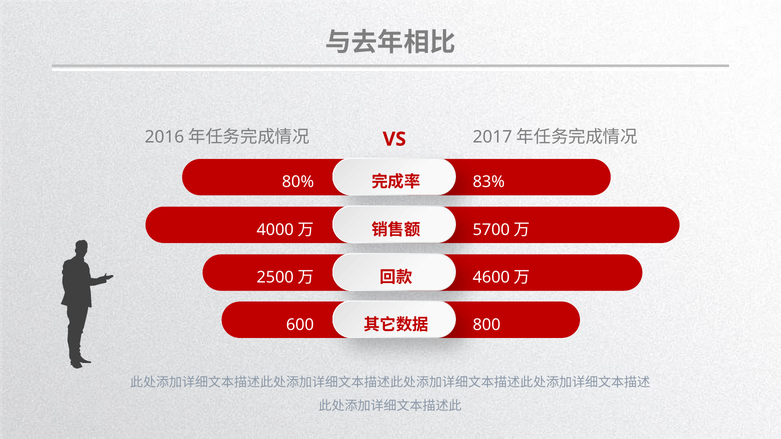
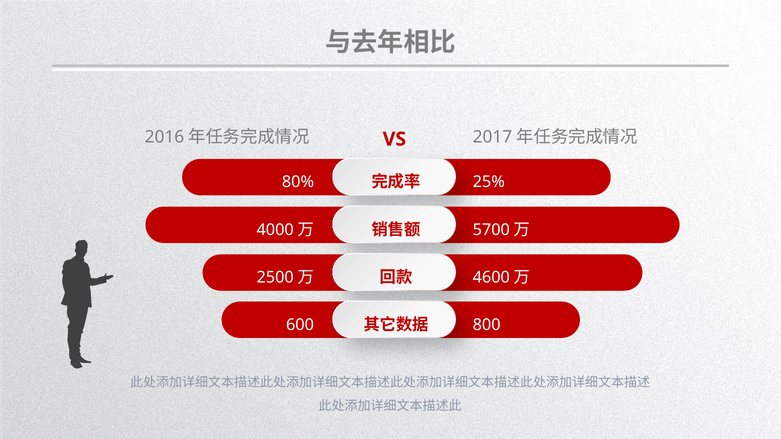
83%: 83% -> 25%
